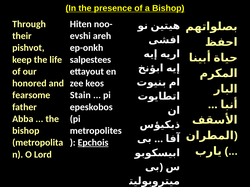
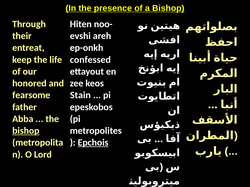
pishvot: pishvot -> entreat
salpestees: salpestees -> confessed
bishop at (26, 131) underline: none -> present
